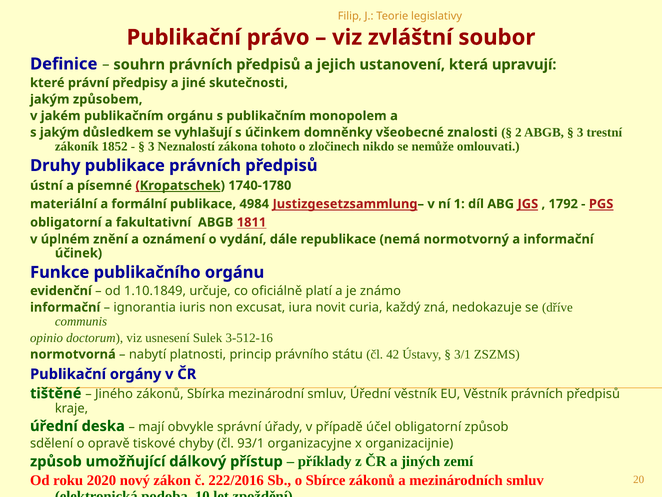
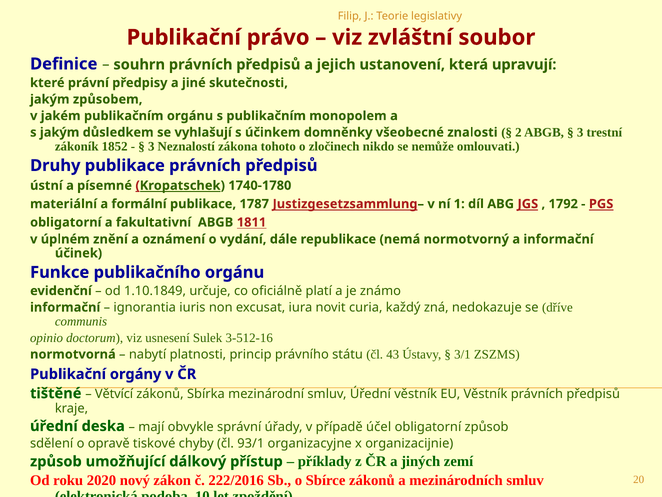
4984: 4984 -> 1787
42: 42 -> 43
Jiného: Jiného -> Větvící
